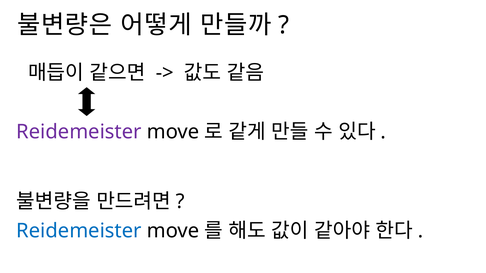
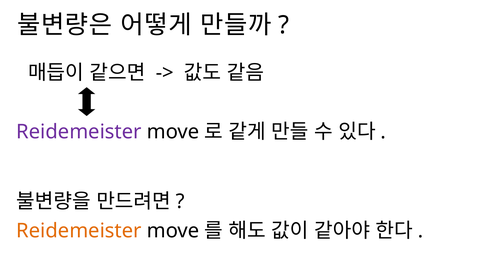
Reidemeister at (79, 231) colour: blue -> orange
